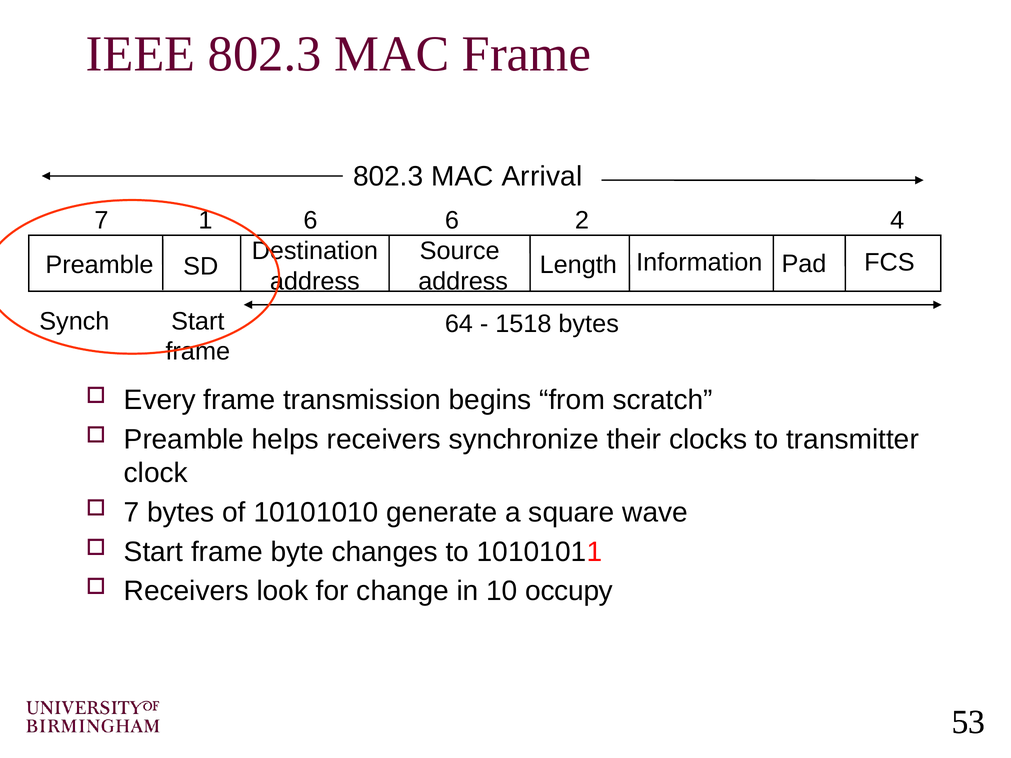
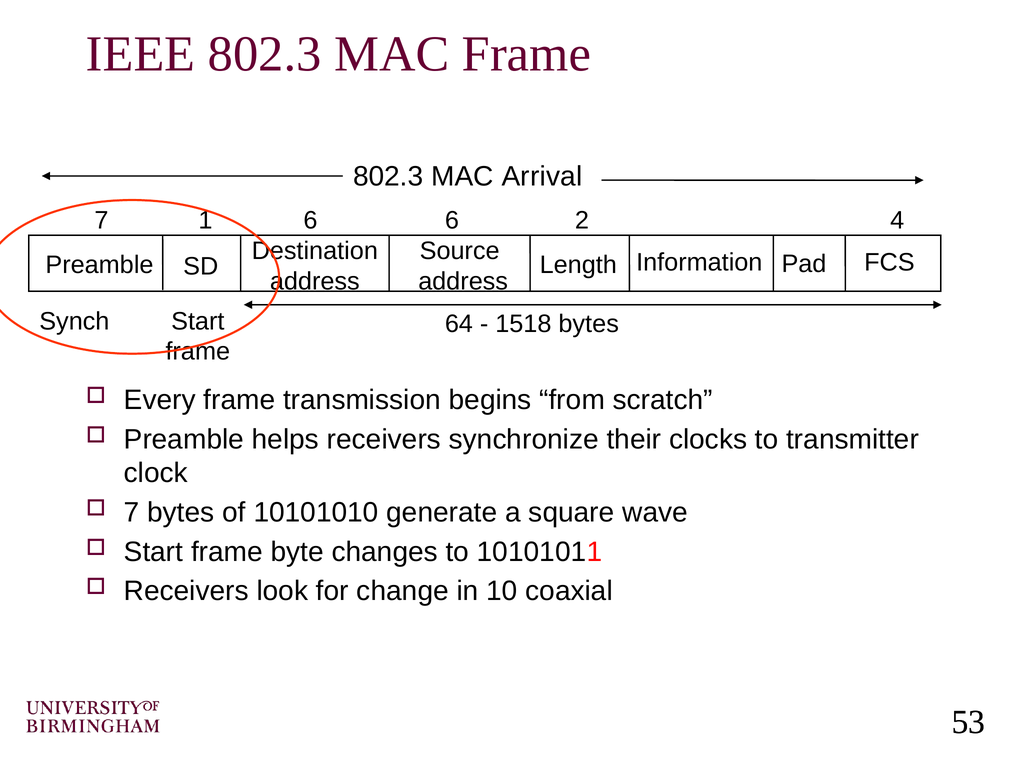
occupy: occupy -> coaxial
